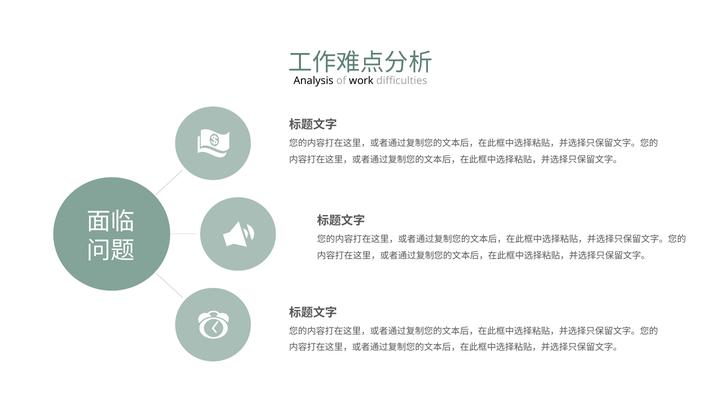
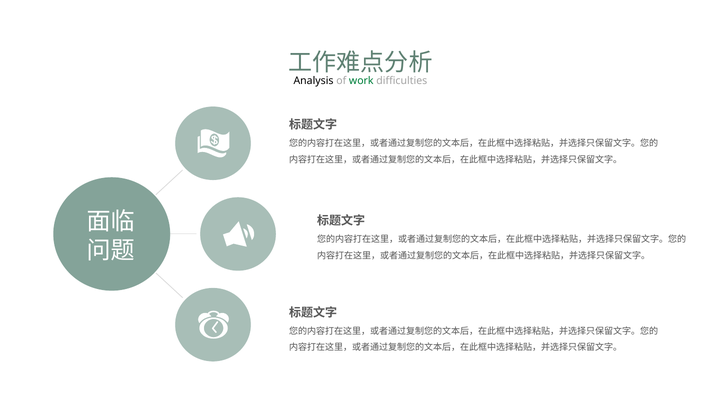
work colour: black -> green
